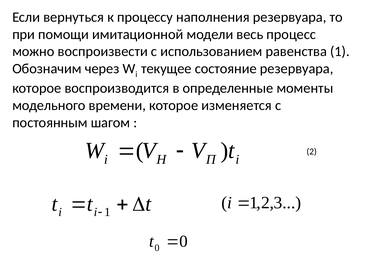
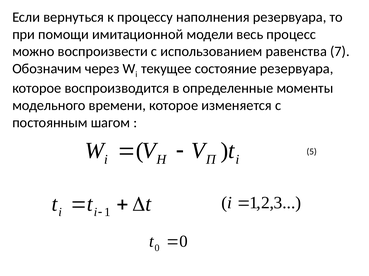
равенства 1: 1 -> 7
2 at (312, 152): 2 -> 5
